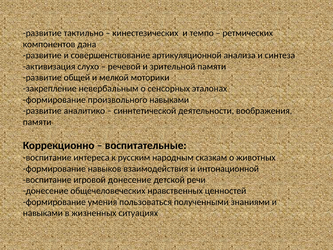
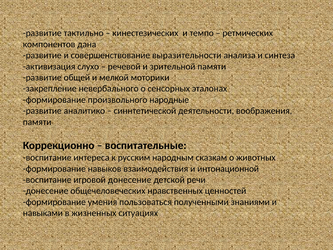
артикуляционной: артикуляционной -> выразительности
невербальным: невербальным -> невербального
произвольного навыками: навыками -> народные
